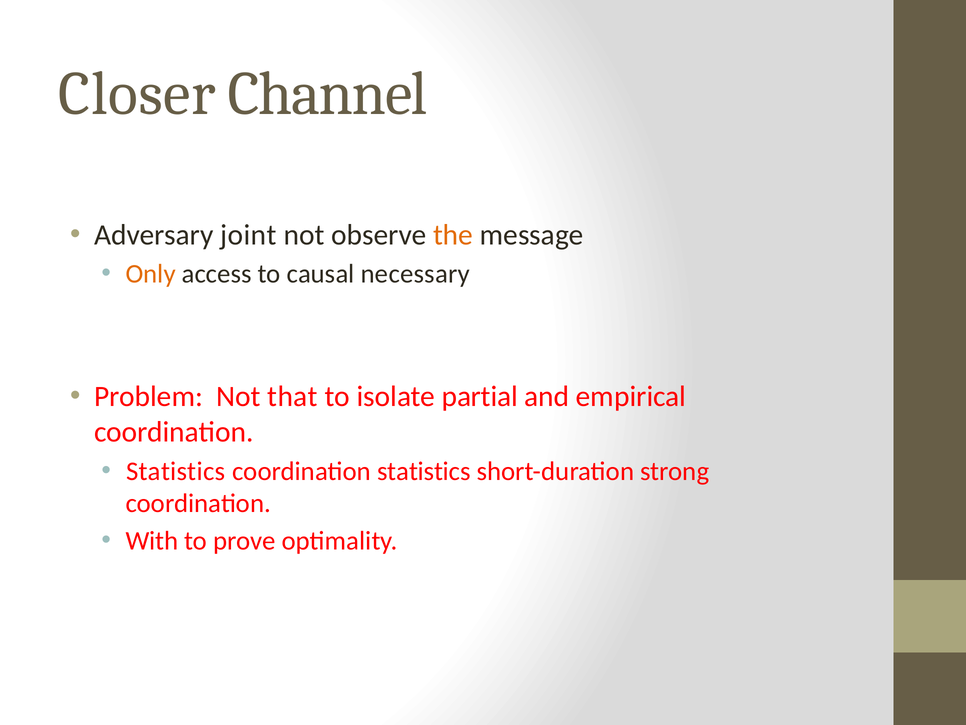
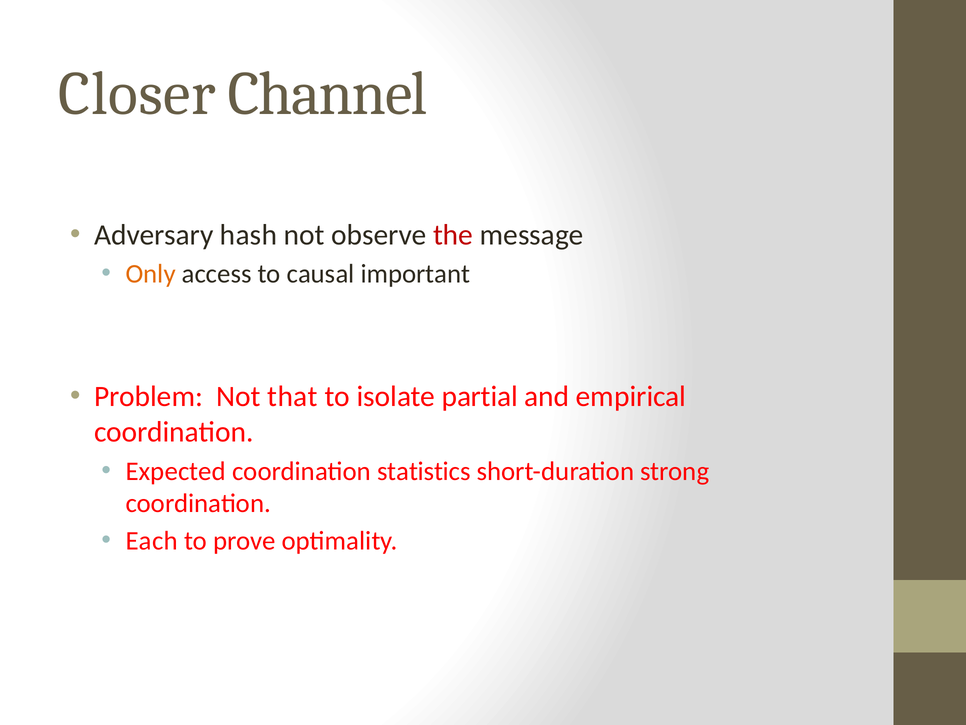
joint: joint -> hash
the colour: orange -> red
necessary: necessary -> important
Statistics at (176, 471): Statistics -> Expected
With: With -> Each
